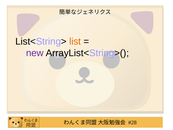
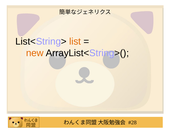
new colour: purple -> orange
